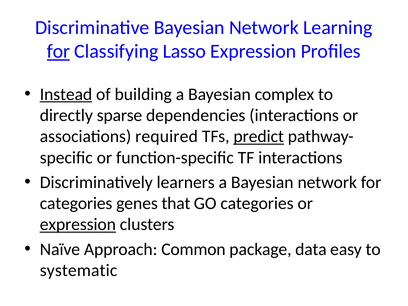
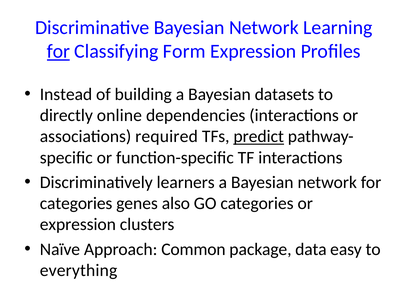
Lasso: Lasso -> Form
Instead underline: present -> none
complex: complex -> datasets
sparse: sparse -> online
that: that -> also
expression at (78, 224) underline: present -> none
systematic: systematic -> everything
